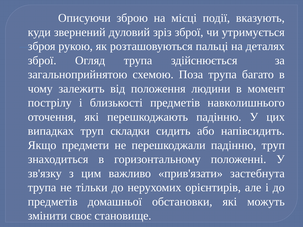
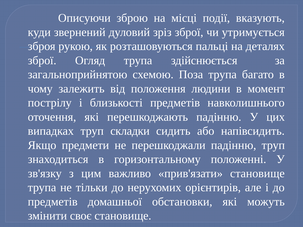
прив'язати застебнута: застебнута -> становище
